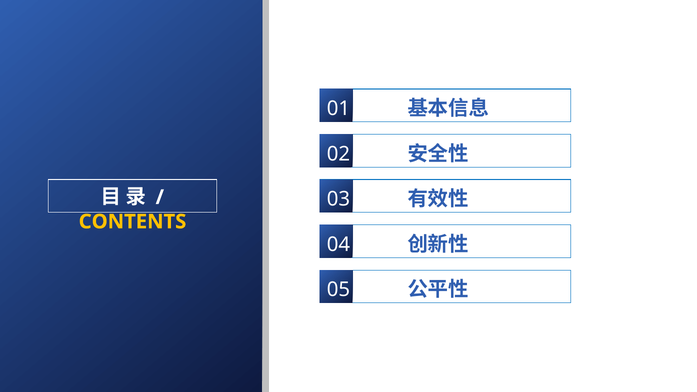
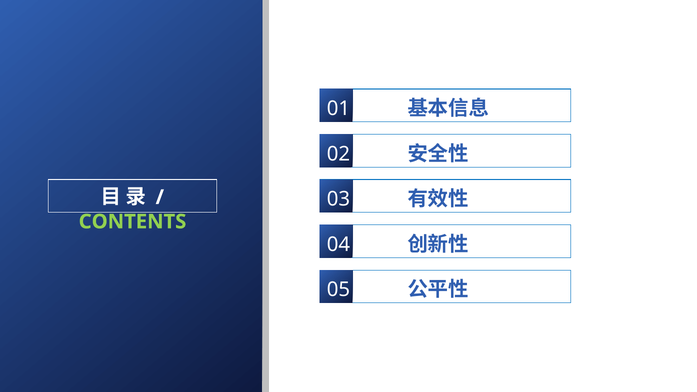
CONTENTS colour: yellow -> light green
